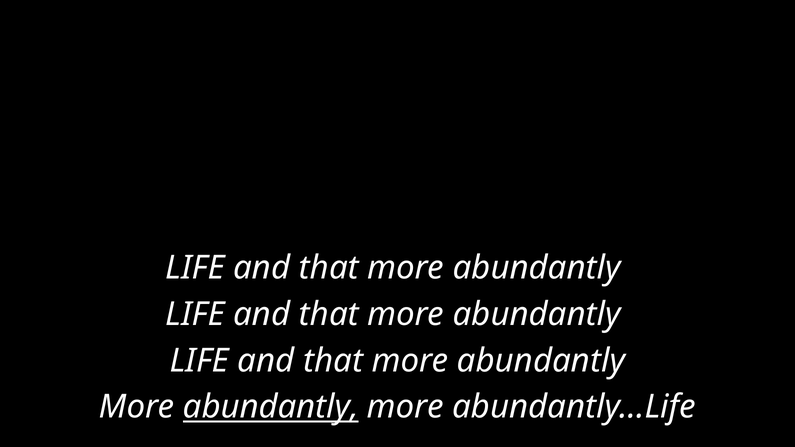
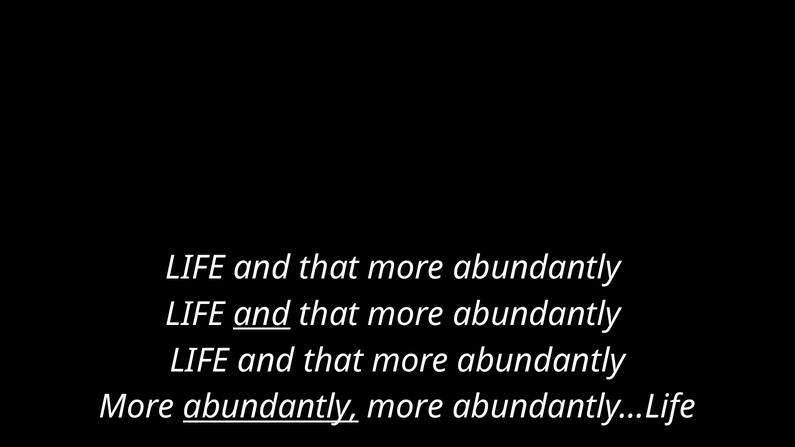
and at (262, 315) underline: none -> present
